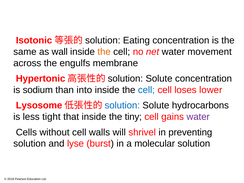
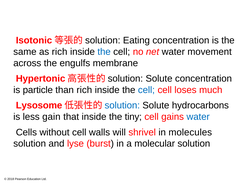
as wall: wall -> rich
the at (104, 52) colour: orange -> blue
sodium: sodium -> particle
than into: into -> rich
lower: lower -> much
tight: tight -> gain
water at (198, 117) colour: purple -> blue
preventing: preventing -> molecules
